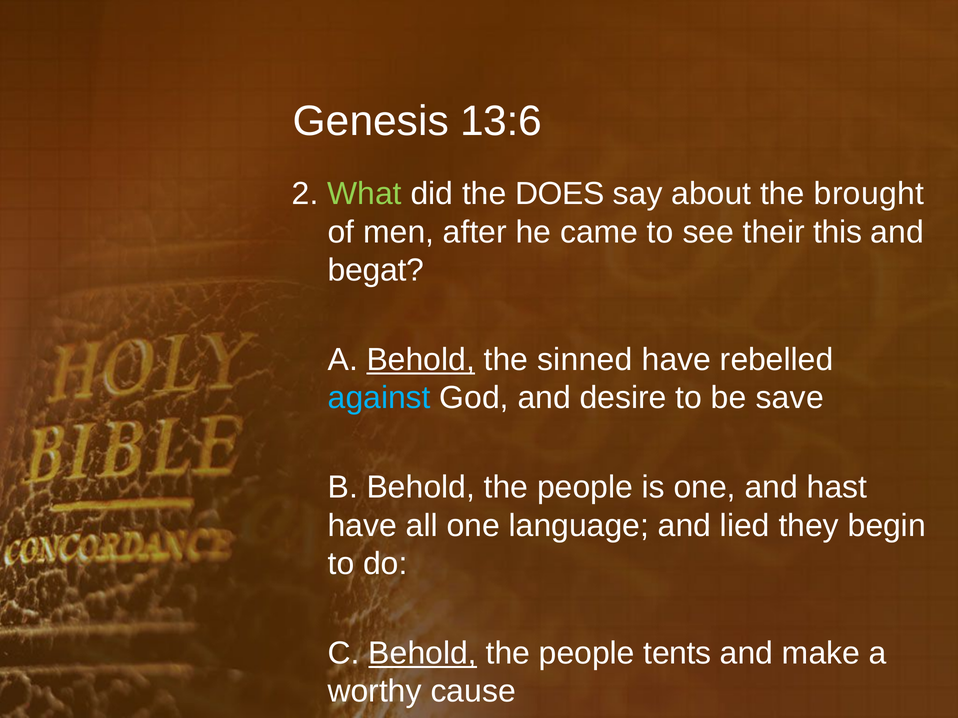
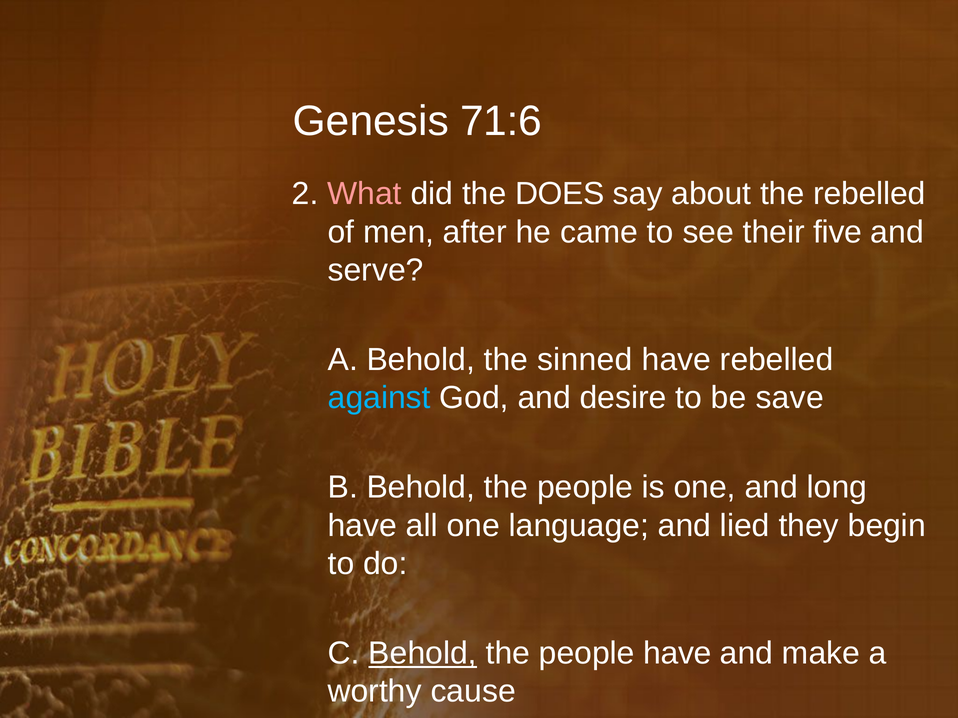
13:6: 13:6 -> 71:6
What colour: light green -> pink
the brought: brought -> rebelled
this: this -> five
begat: begat -> serve
Behold at (421, 360) underline: present -> none
hast: hast -> long
people tents: tents -> have
